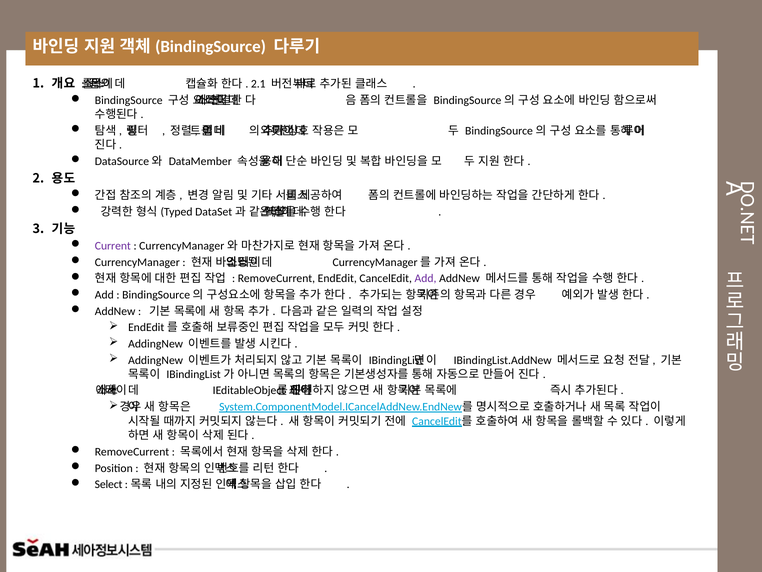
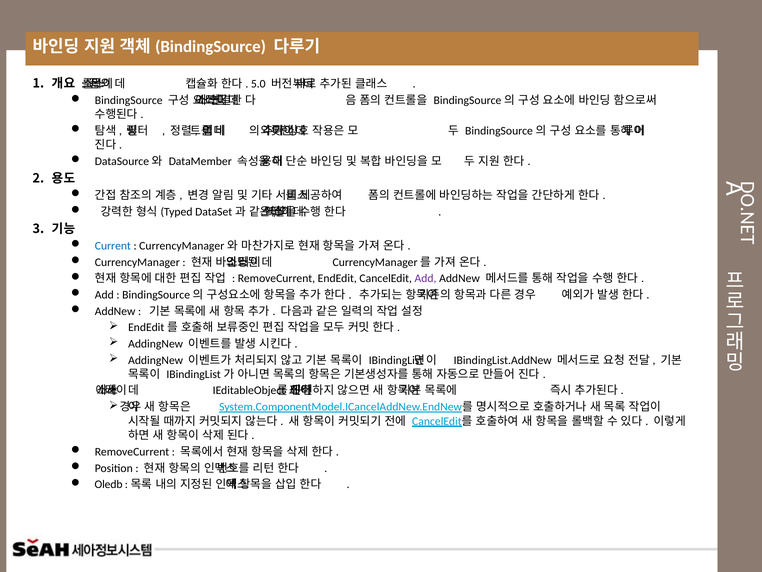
2.1: 2.1 -> 5.0
Current colour: purple -> blue
Select: Select -> Oledb
